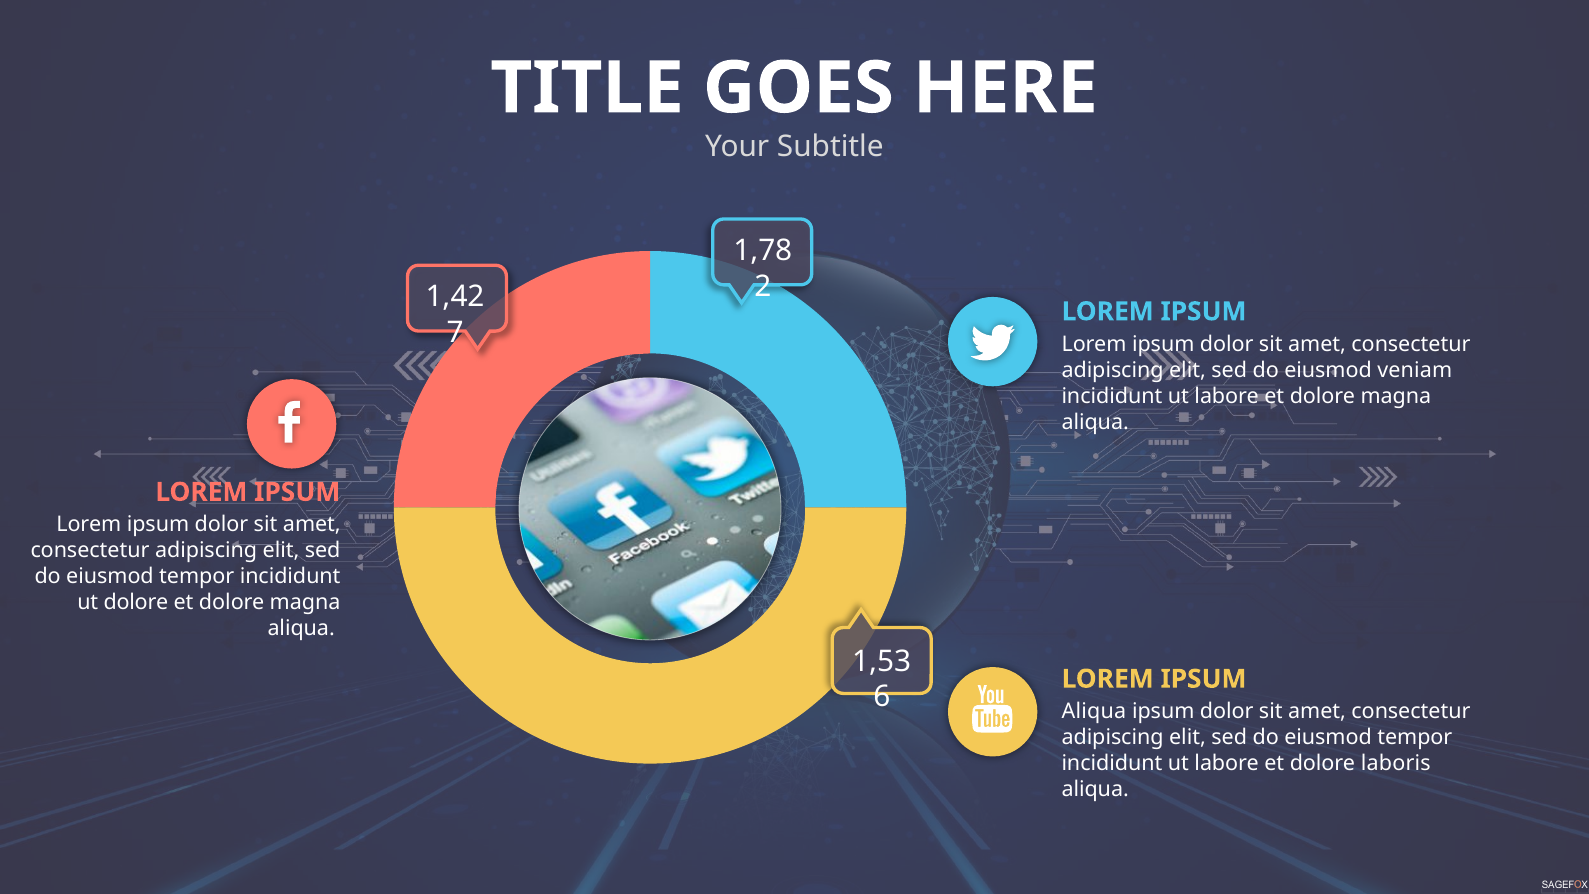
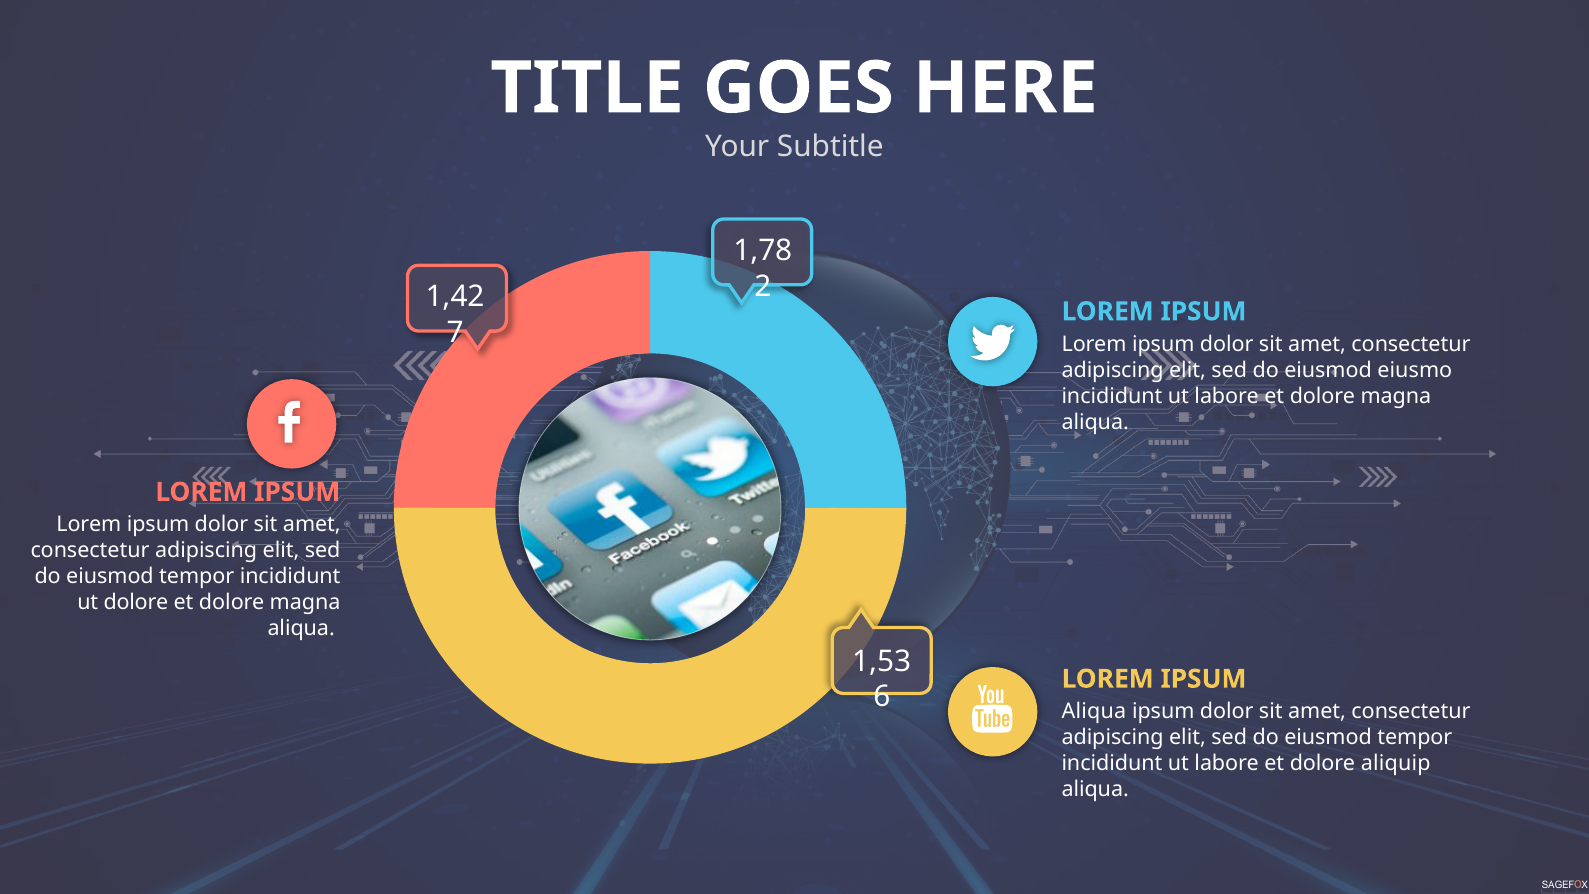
veniam: veniam -> eiusmo
laboris: laboris -> aliquip
